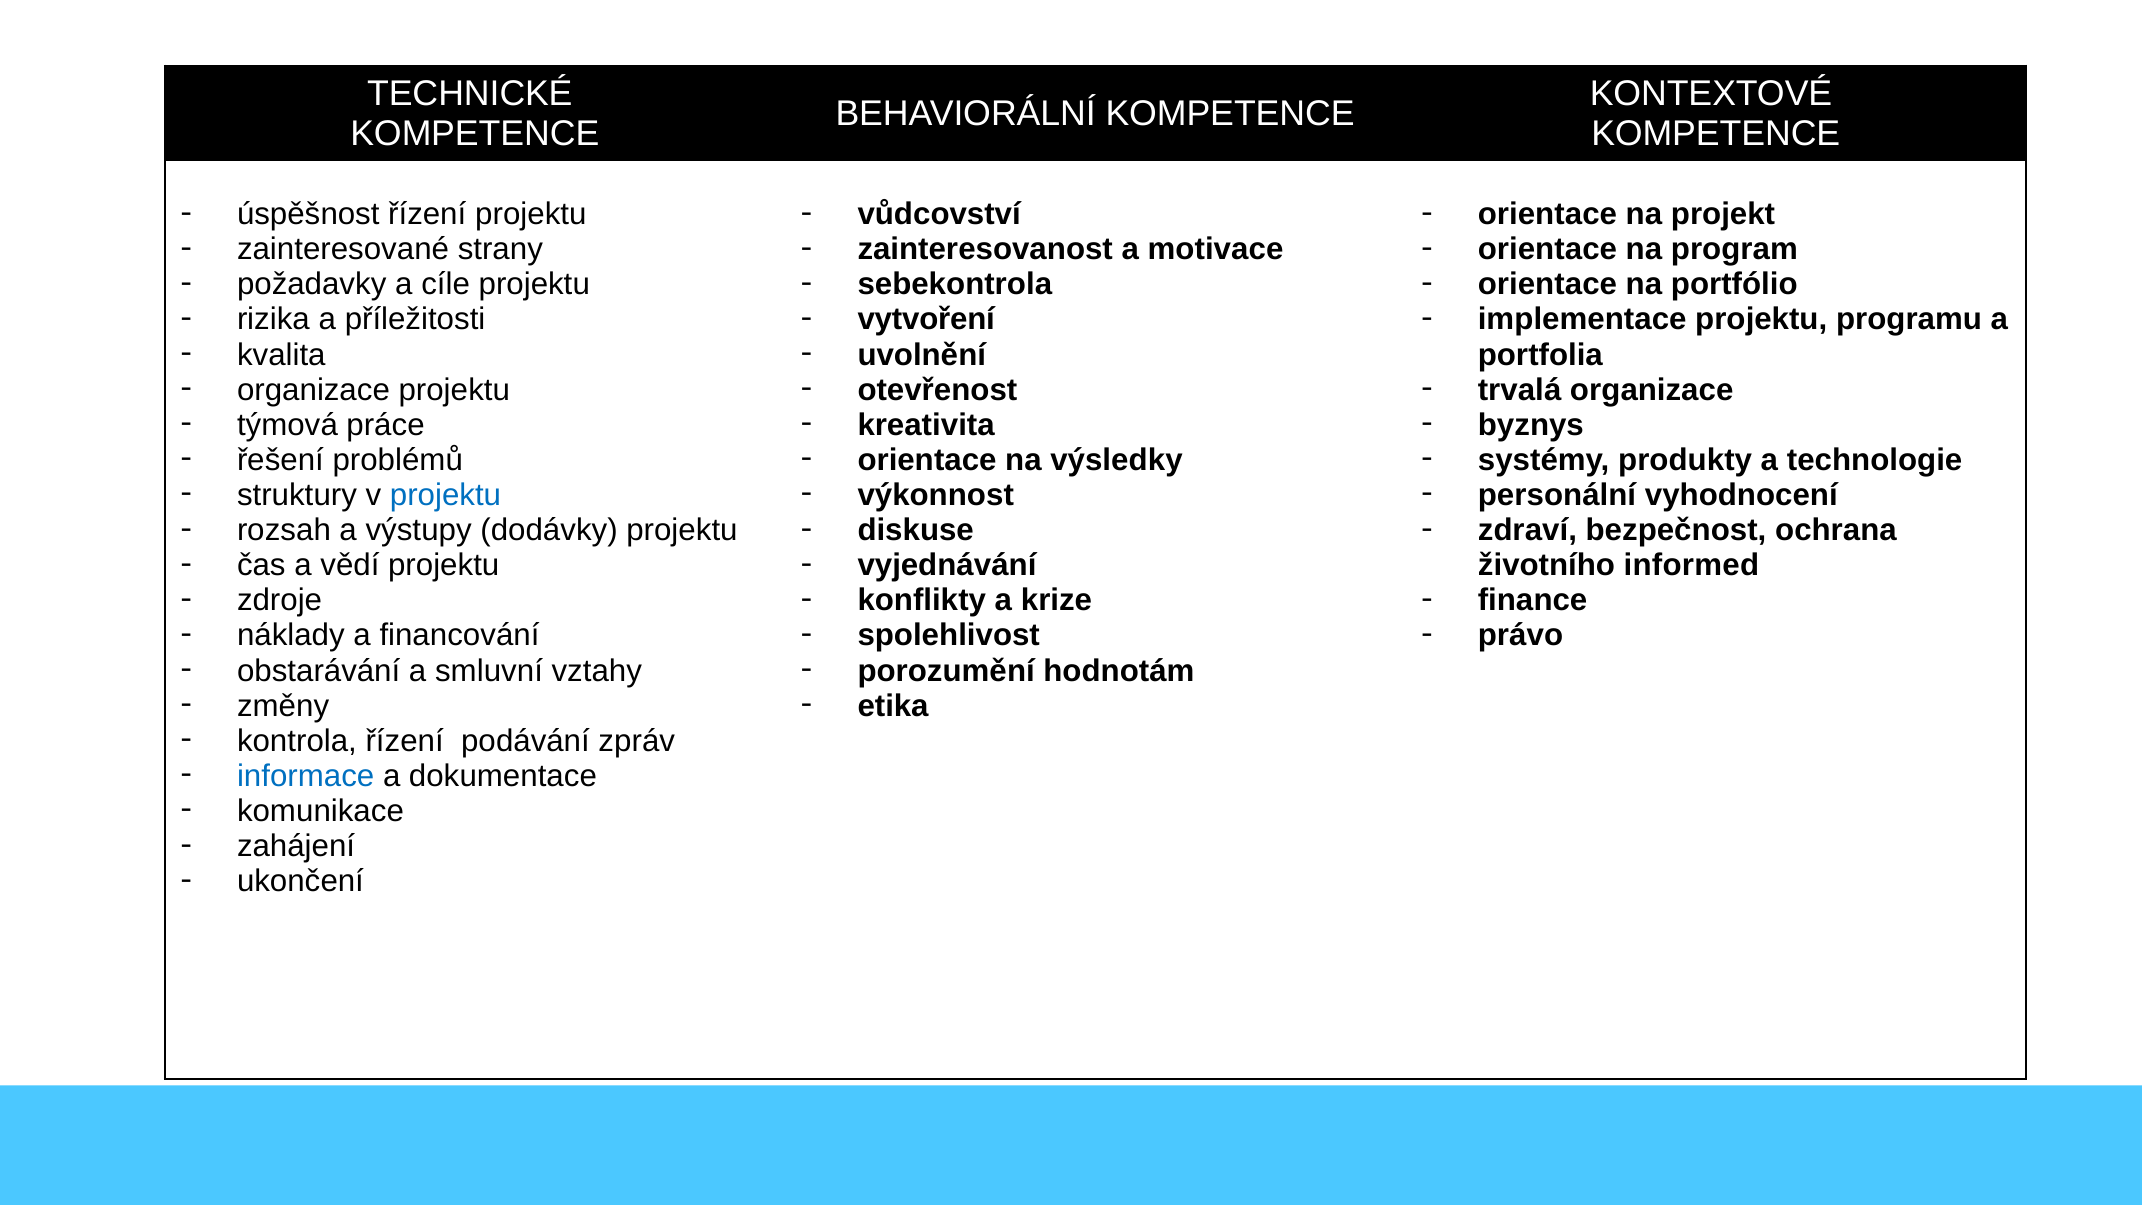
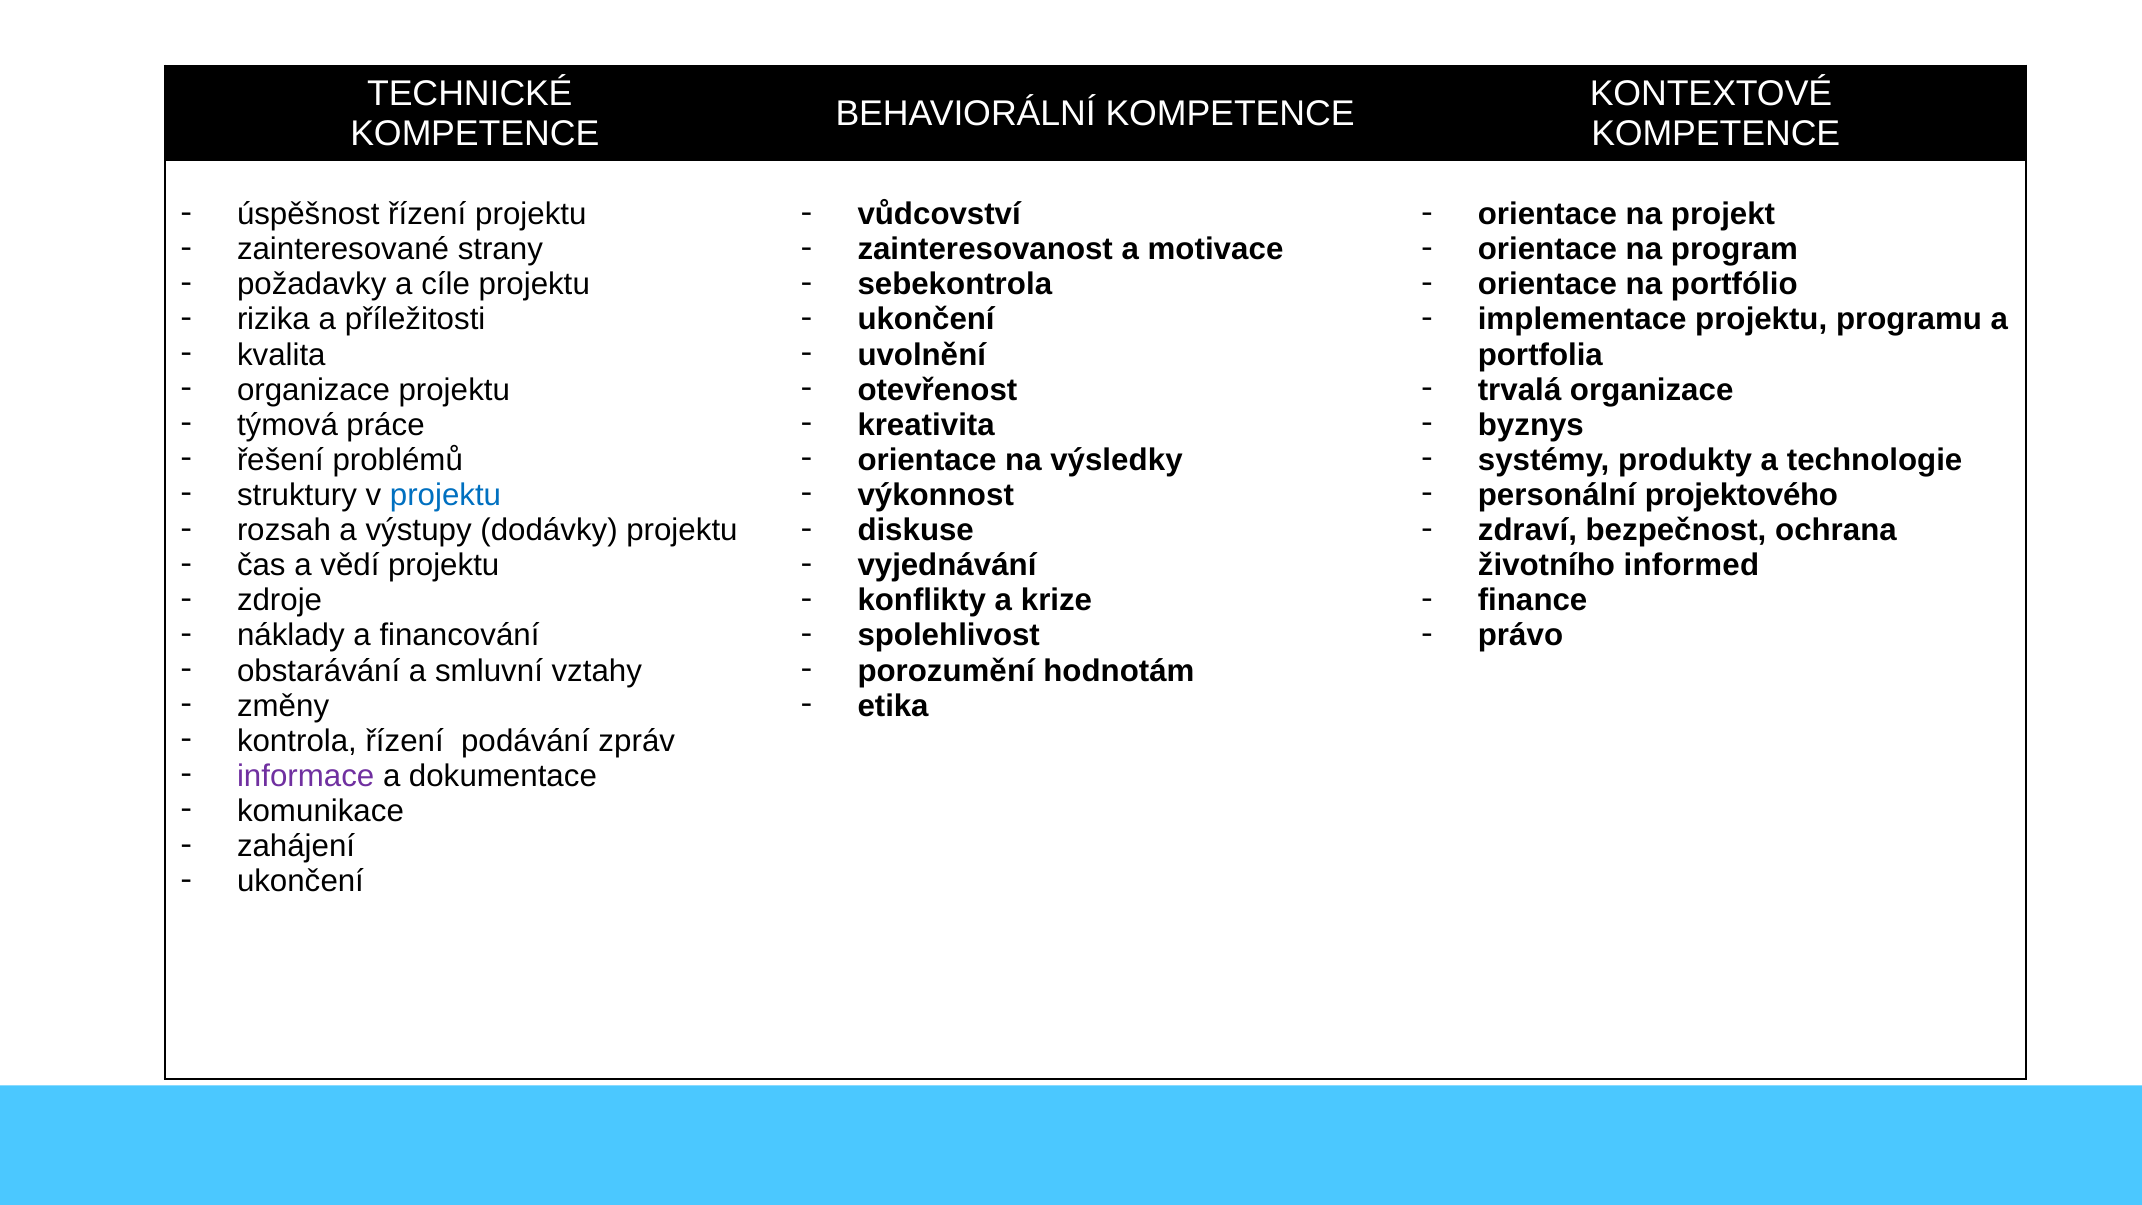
vytvoření at (926, 320): vytvoření -> ukončení
vyhodnocení: vyhodnocení -> projektového
informace colour: blue -> purple
